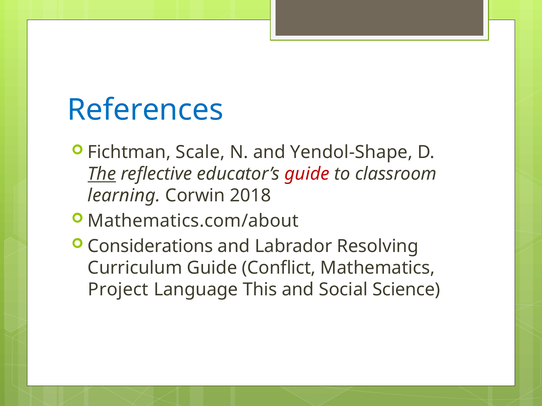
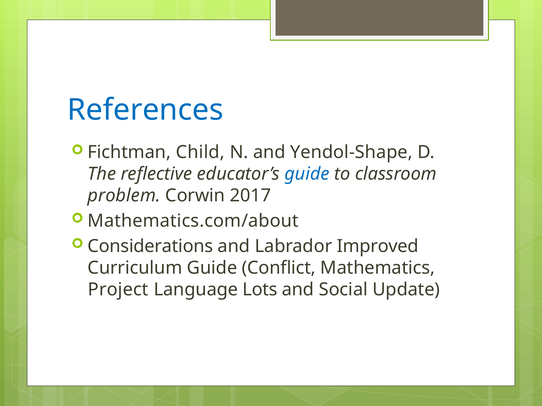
Scale: Scale -> Child
The underline: present -> none
guide at (307, 174) colour: red -> blue
learning: learning -> problem
2018: 2018 -> 2017
Resolving: Resolving -> Improved
This: This -> Lots
Science: Science -> Update
